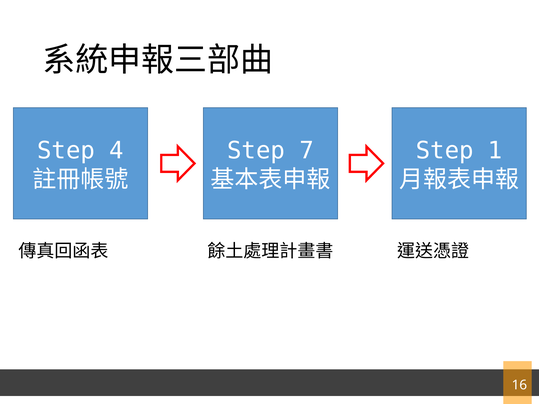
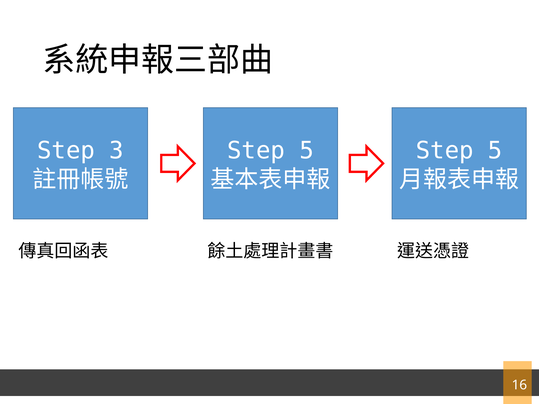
4: 4 -> 3
7 at (307, 151): 7 -> 5
1 at (495, 151): 1 -> 5
